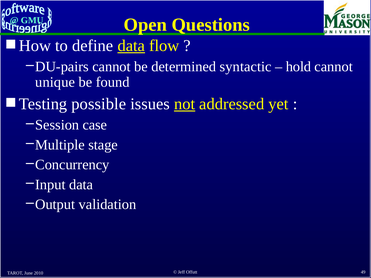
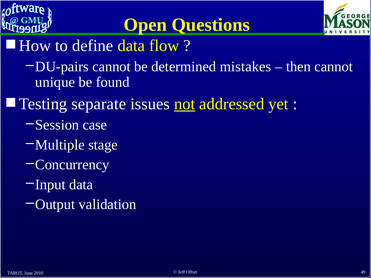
data at (131, 46) underline: present -> none
syntactic: syntactic -> mistakes
hold: hold -> then
possible: possible -> separate
